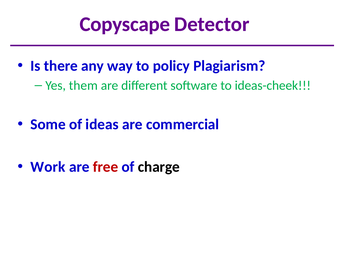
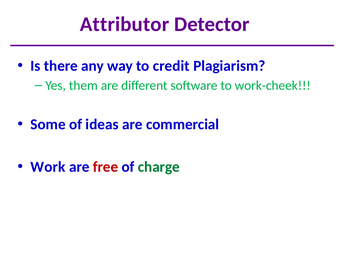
Copyscape: Copyscape -> Attributor
policy: policy -> credit
ideas-cheek: ideas-cheek -> work-cheek
charge colour: black -> green
